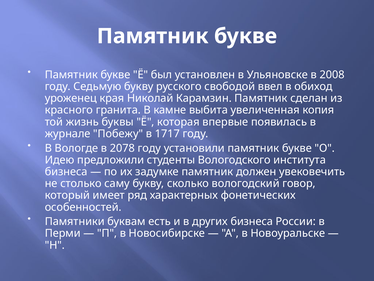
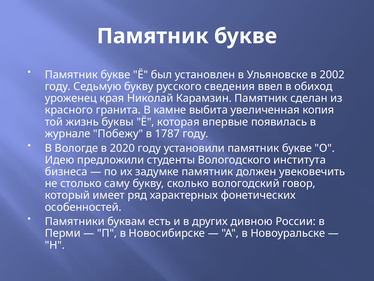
2008: 2008 -> 2002
свободой: свободой -> сведения
1717: 1717 -> 1787
2078: 2078 -> 2020
других бизнеса: бизнеса -> дивною
